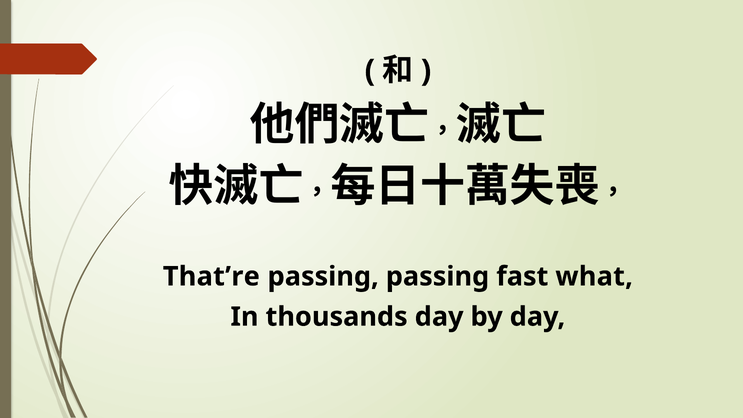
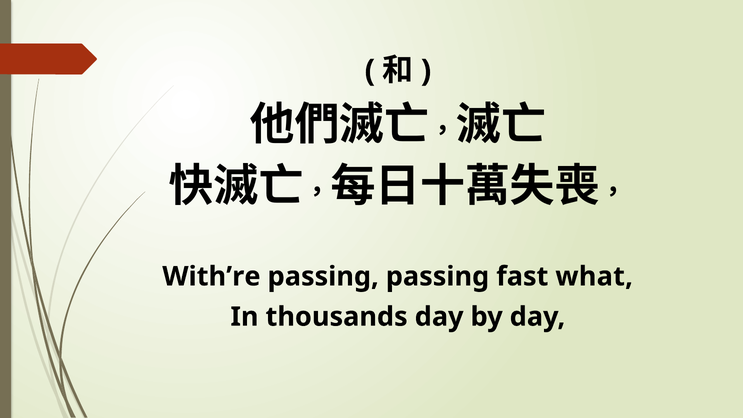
That’re: That’re -> With’re
